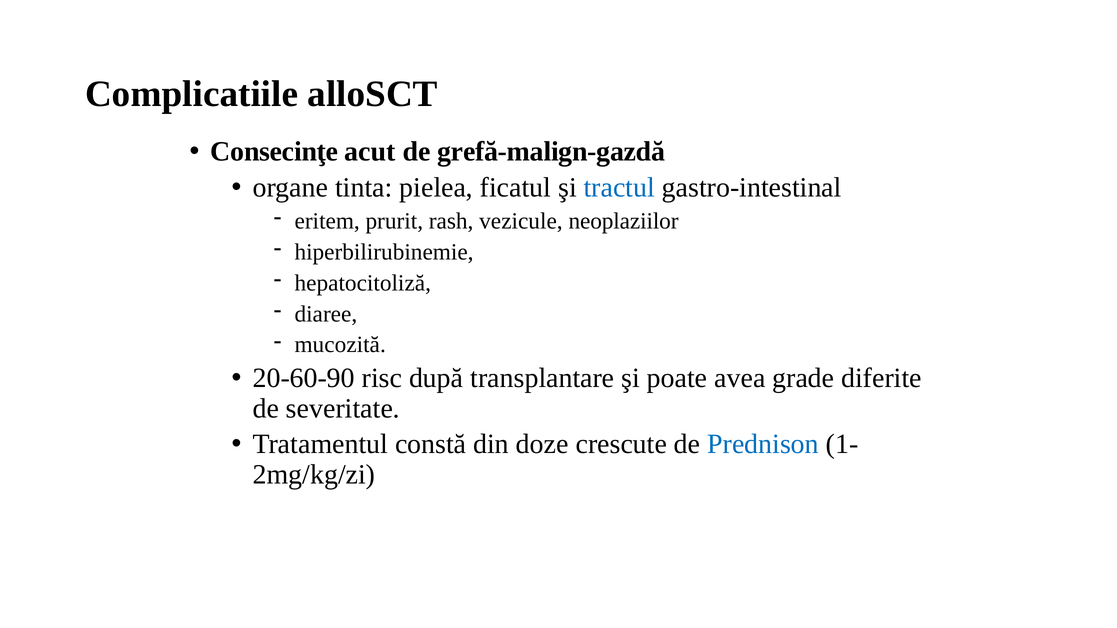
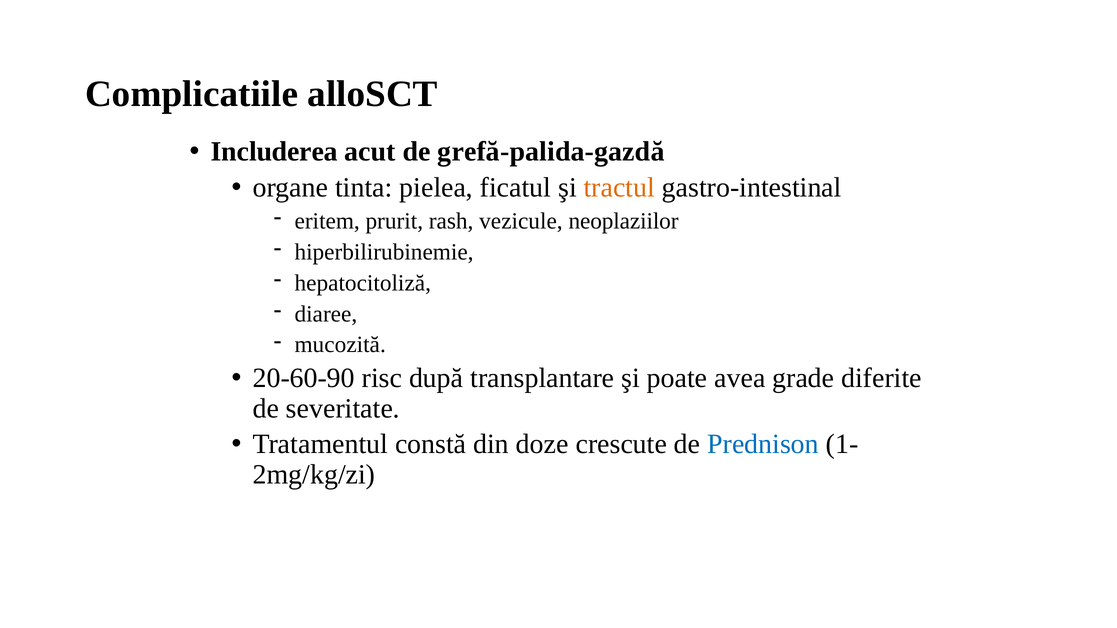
Consecinţe: Consecinţe -> Includerea
grefă-malign-gazdă: grefă-malign-gazdă -> grefă-palida-gazdă
tractul colour: blue -> orange
